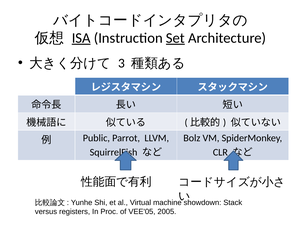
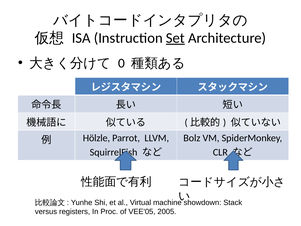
ISA underline: present -> none
3: 3 -> 0
Public: Public -> Hölzle
